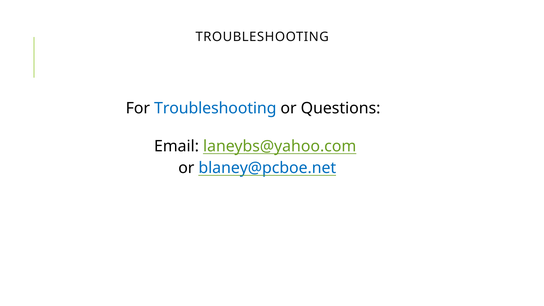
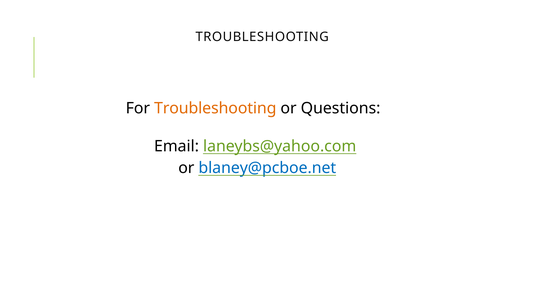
Troubleshooting at (215, 108) colour: blue -> orange
